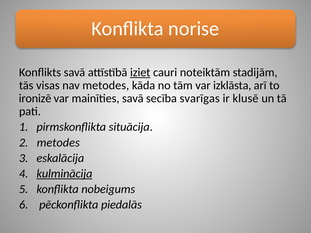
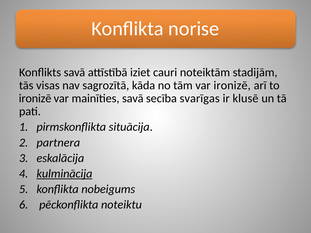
iziet underline: present -> none
nav metodes: metodes -> sagrozītā
var izklāsta: izklāsta -> ironizē
metodes at (58, 143): metodes -> partnera
piedalās: piedalās -> noteiktu
